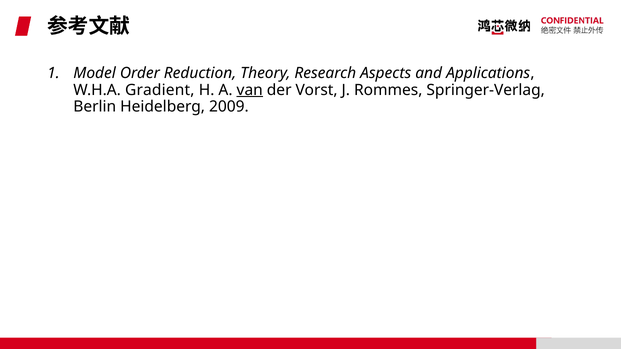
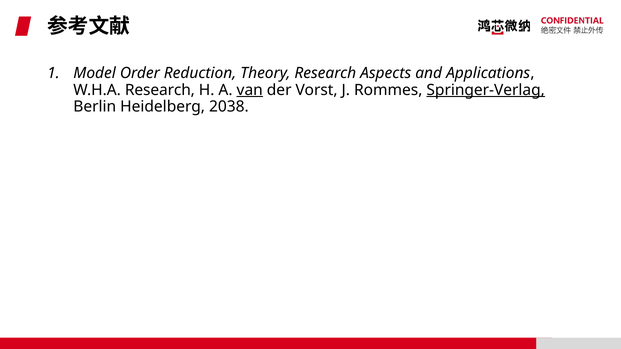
W.H.A Gradient: Gradient -> Research
Springer-Verlag underline: none -> present
2009: 2009 -> 2038
